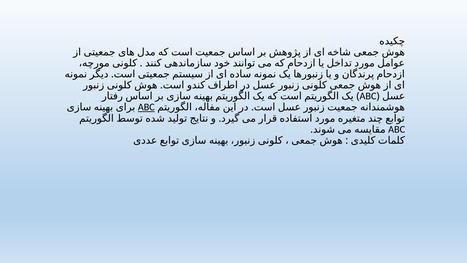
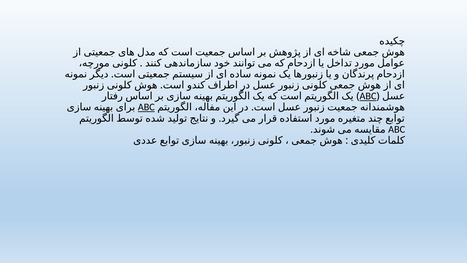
ABC at (368, 96) underline: none -> present
